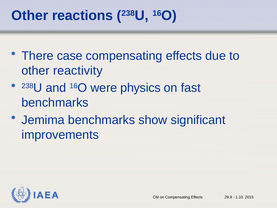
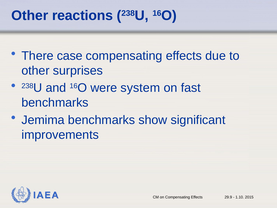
reactivity: reactivity -> surprises
physics: physics -> system
